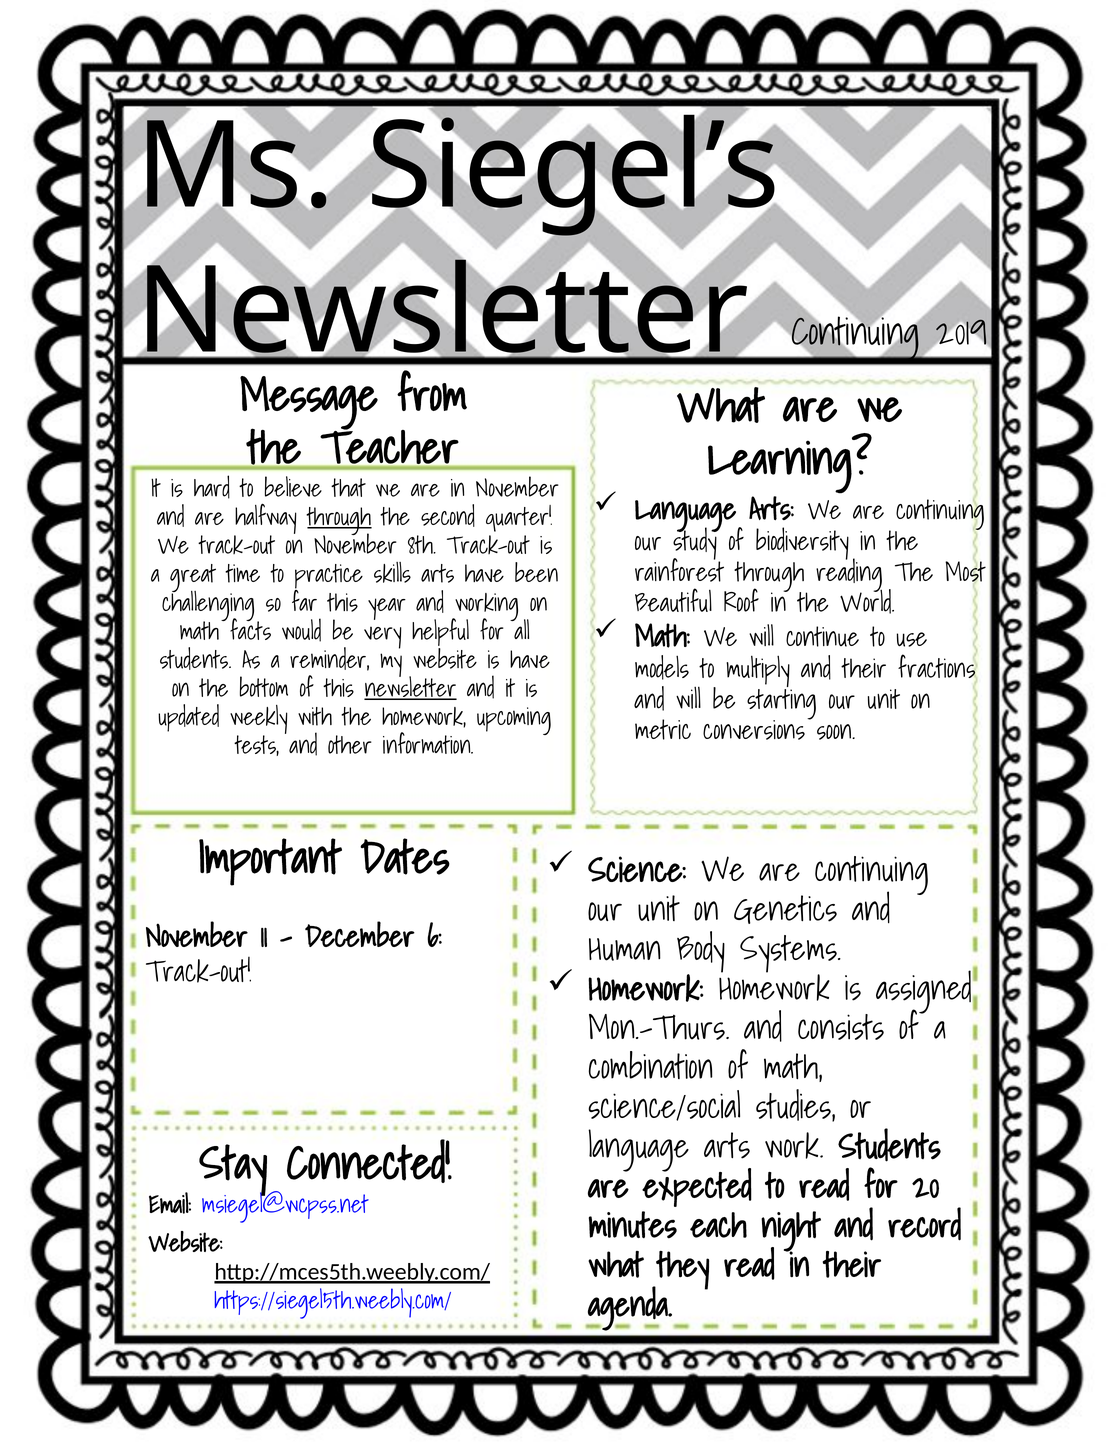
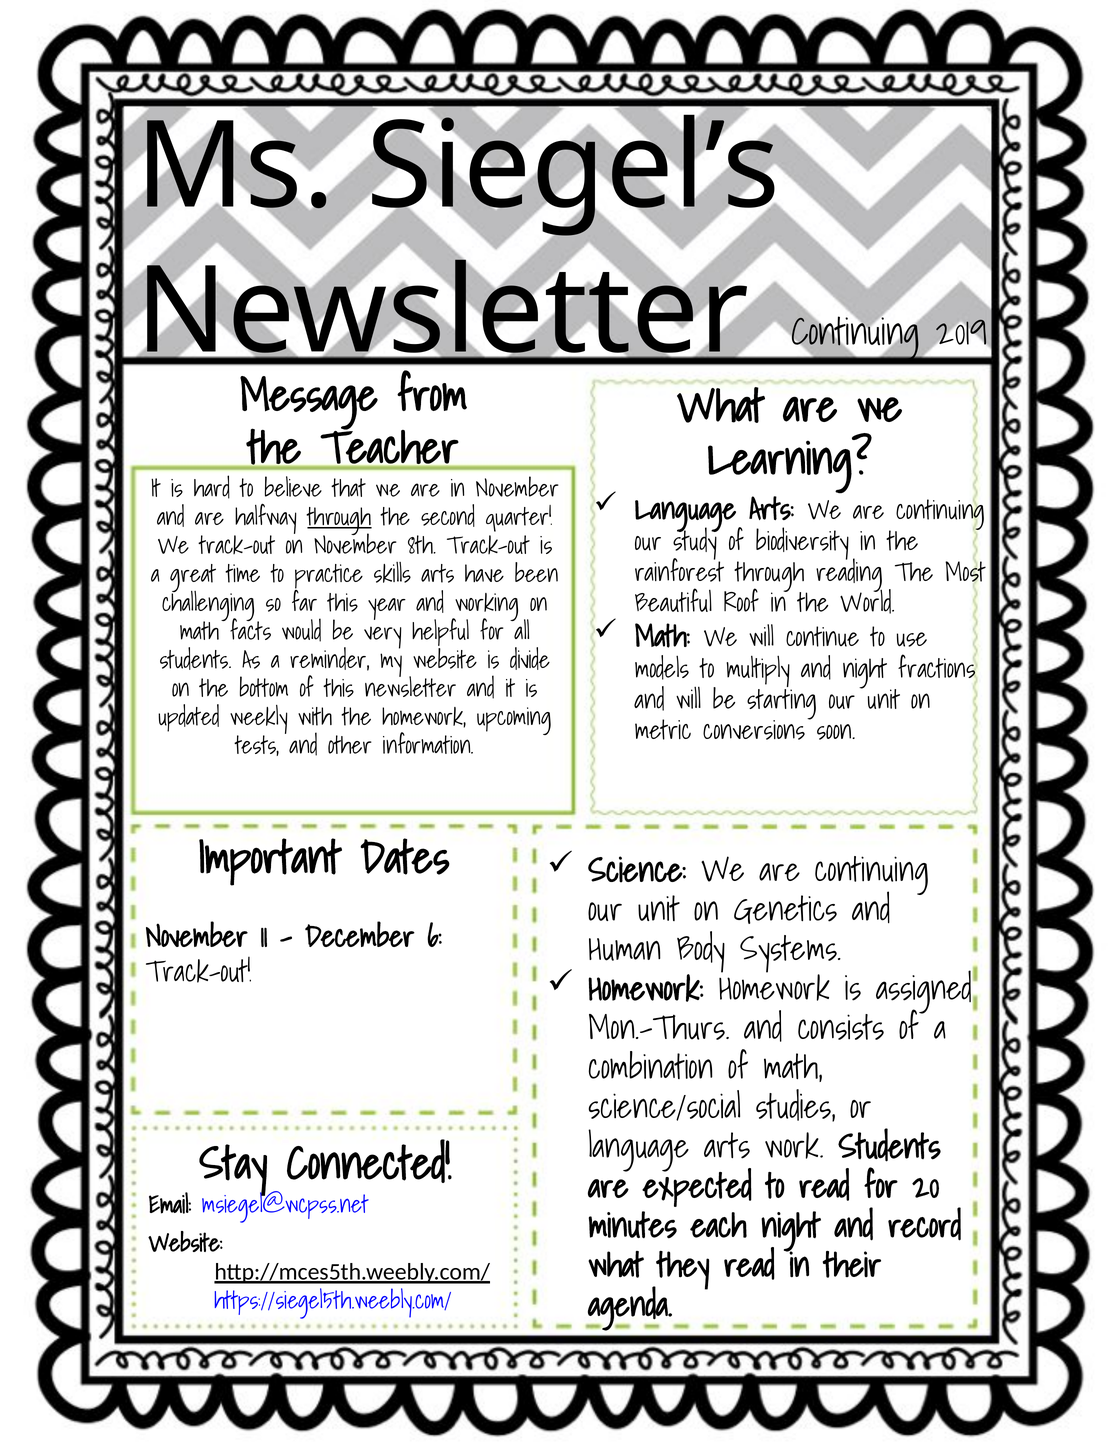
is have: have -> divide
and their: their -> night
newsletter at (411, 689) underline: present -> none
